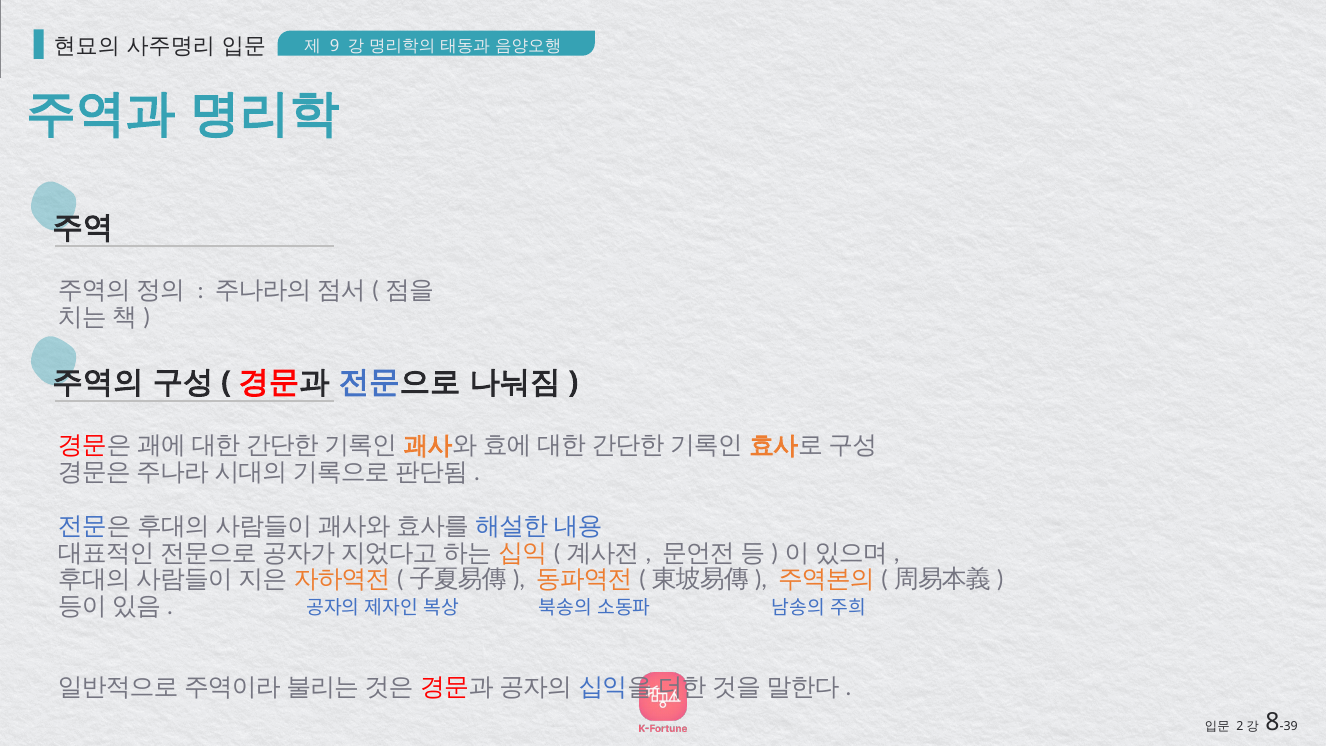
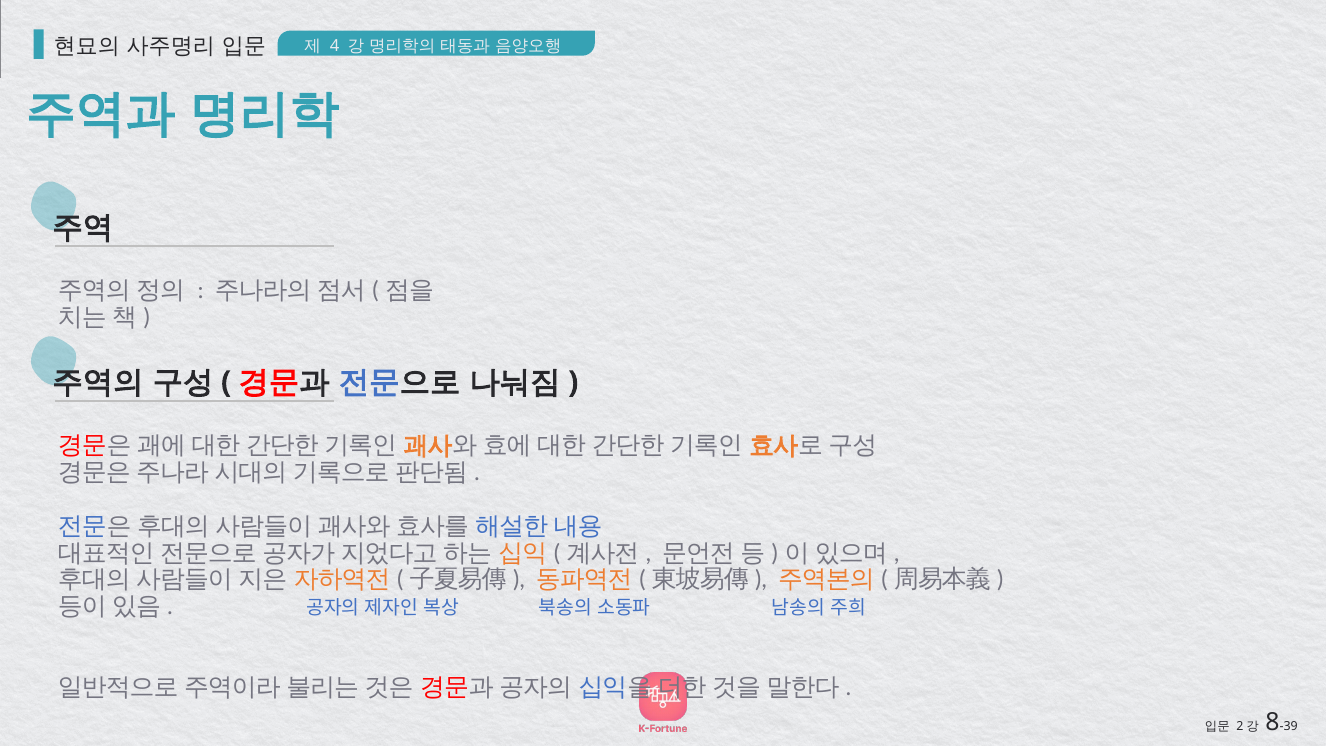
9: 9 -> 4
